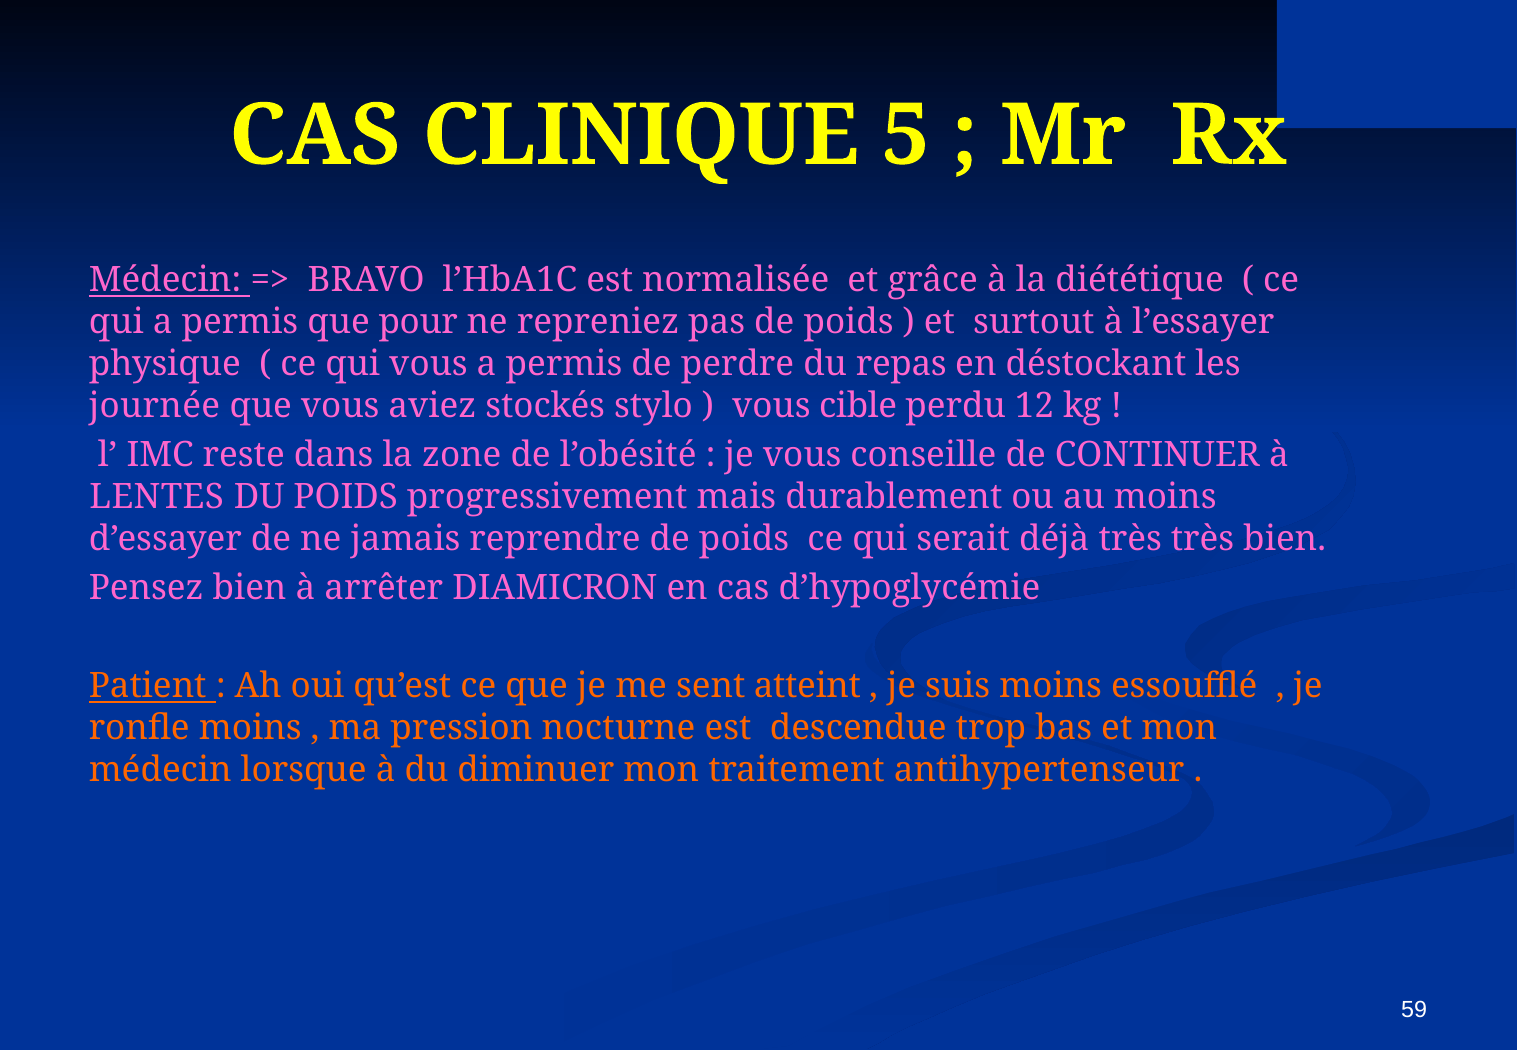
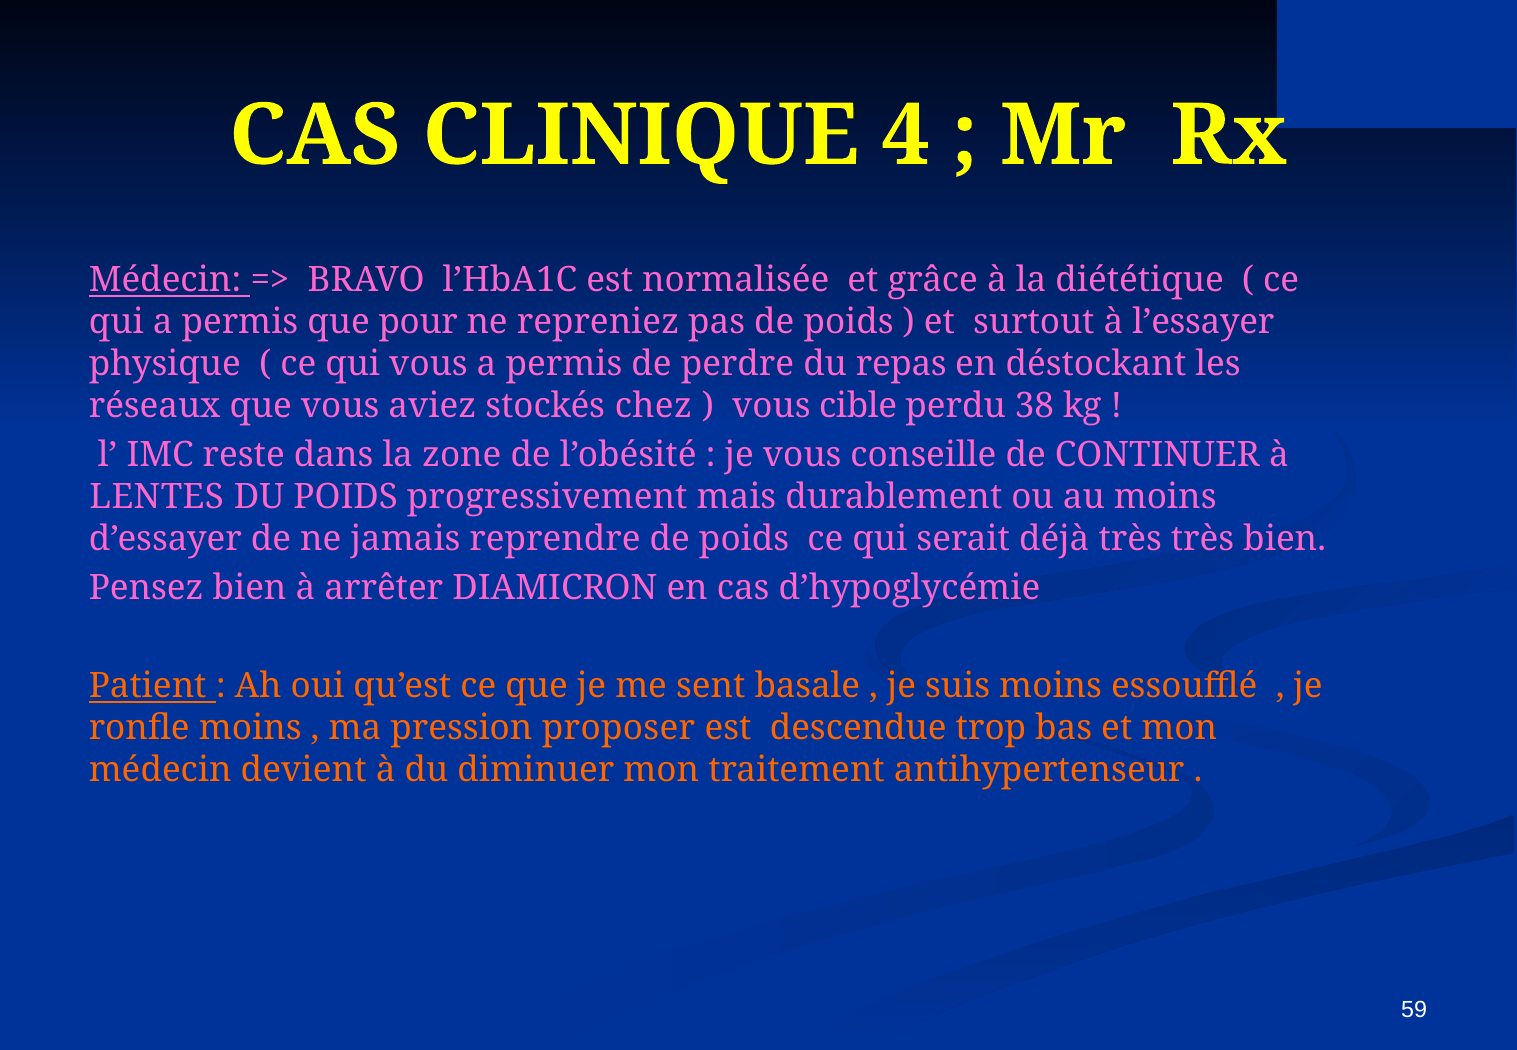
5: 5 -> 4
journée: journée -> réseaux
stylo: stylo -> chez
12: 12 -> 38
atteint: atteint -> basale
nocturne: nocturne -> proposer
lorsque: lorsque -> devient
